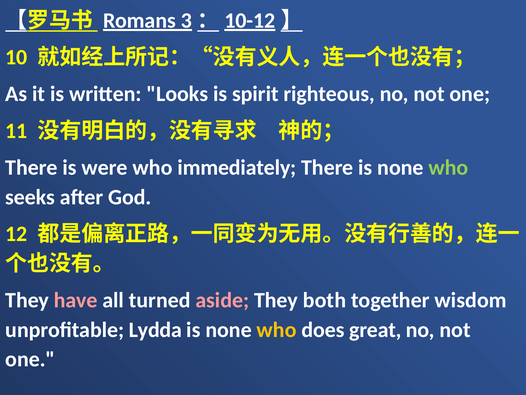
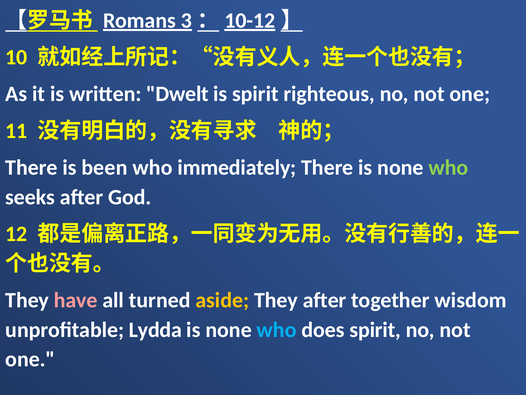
Looks: Looks -> Dwelt
were: were -> been
aside colour: pink -> yellow
They both: both -> after
who at (277, 329) colour: yellow -> light blue
does great: great -> spirit
